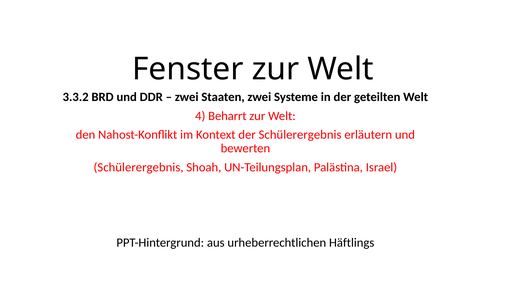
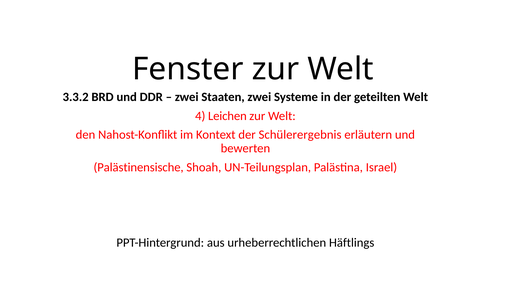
Beharrt: Beharrt -> Leichen
Schülerergebnis at (139, 168): Schülerergebnis -> Palästinensische
